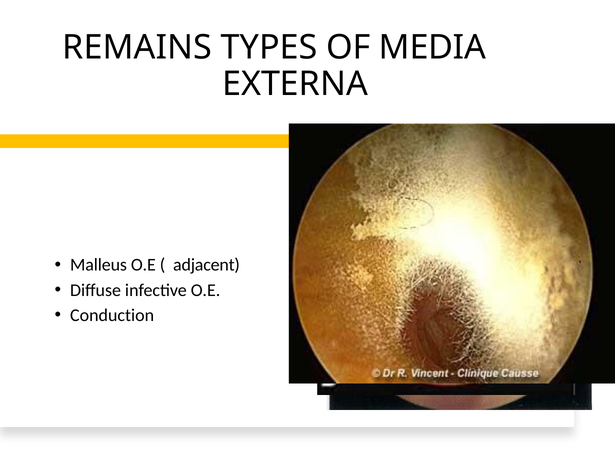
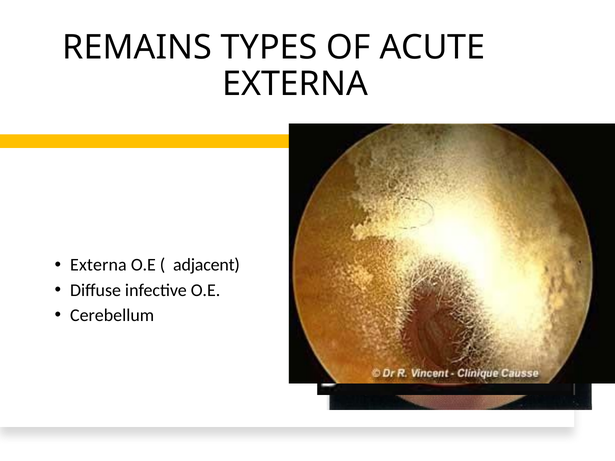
MEDIA: MEDIA -> ACUTE
Malleus at (99, 265): Malleus -> Externa
Conduction: Conduction -> Cerebellum
